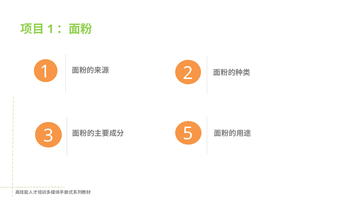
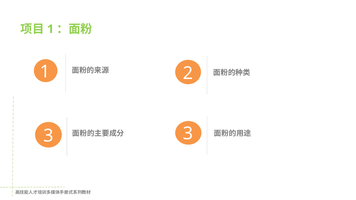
5 at (188, 134): 5 -> 3
